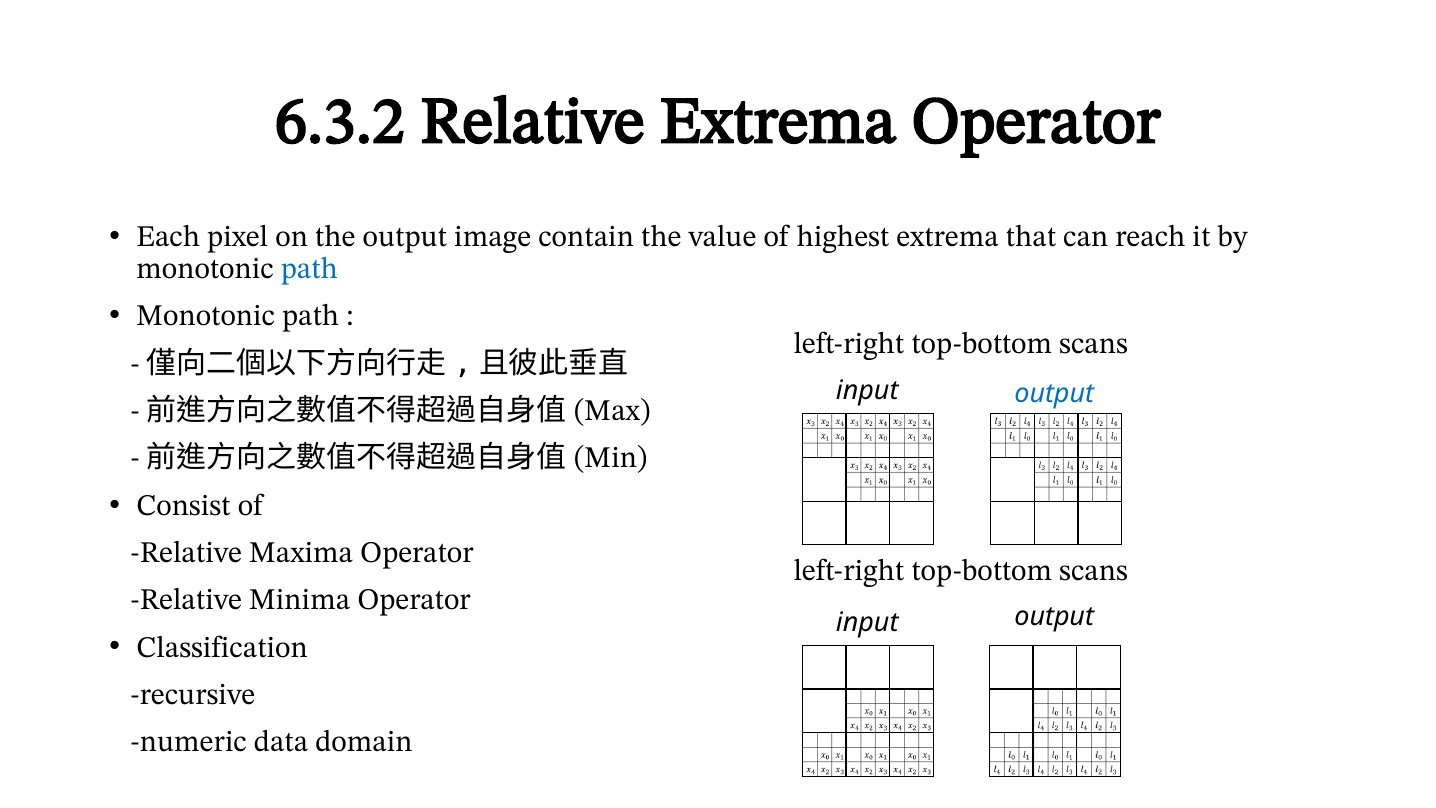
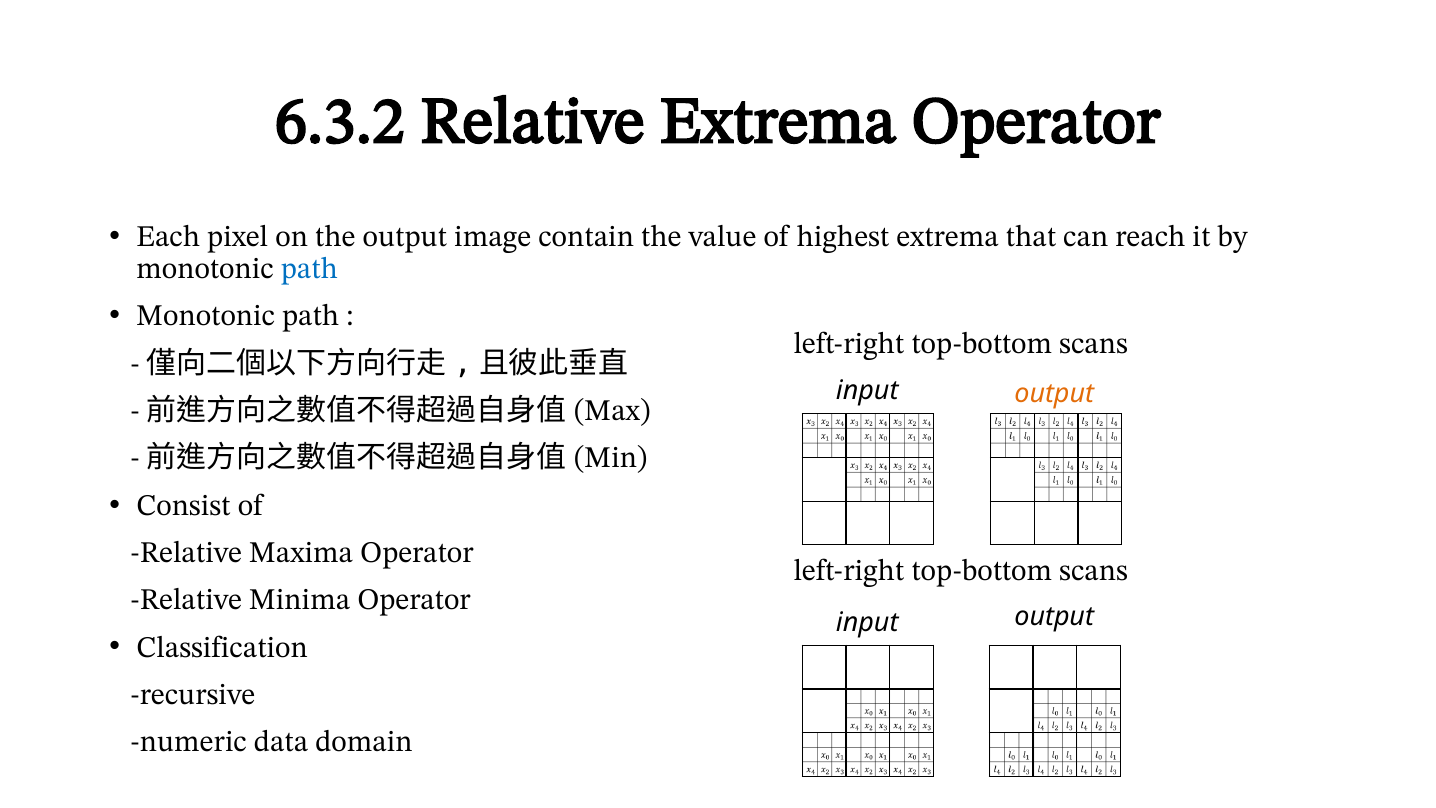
output at (1054, 393) colour: blue -> orange
